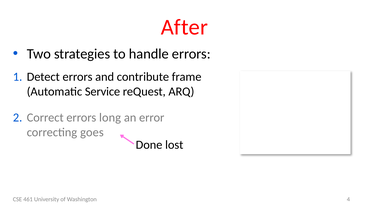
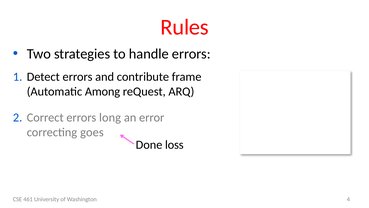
After: After -> Rules
Service: Service -> Among
lost: lost -> loss
